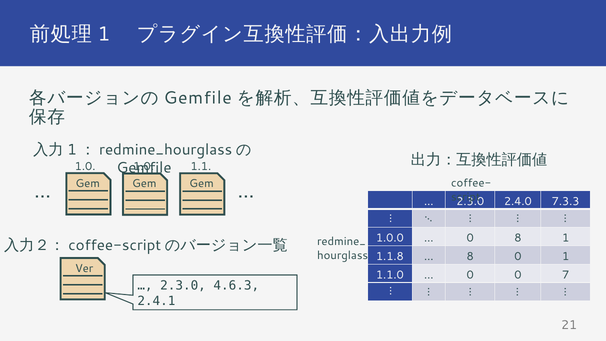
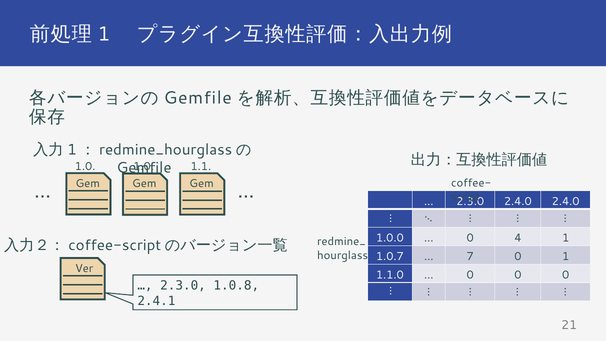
2.4.0 7.3.3: 7.3.3 -> 2.4.0
0 8: 8 -> 4
1.1.8: 1.1.8 -> 1.0.7
8 at (470, 256): 8 -> 7
0 0 7: 7 -> 0
4.6.3: 4.6.3 -> 1.0.8
